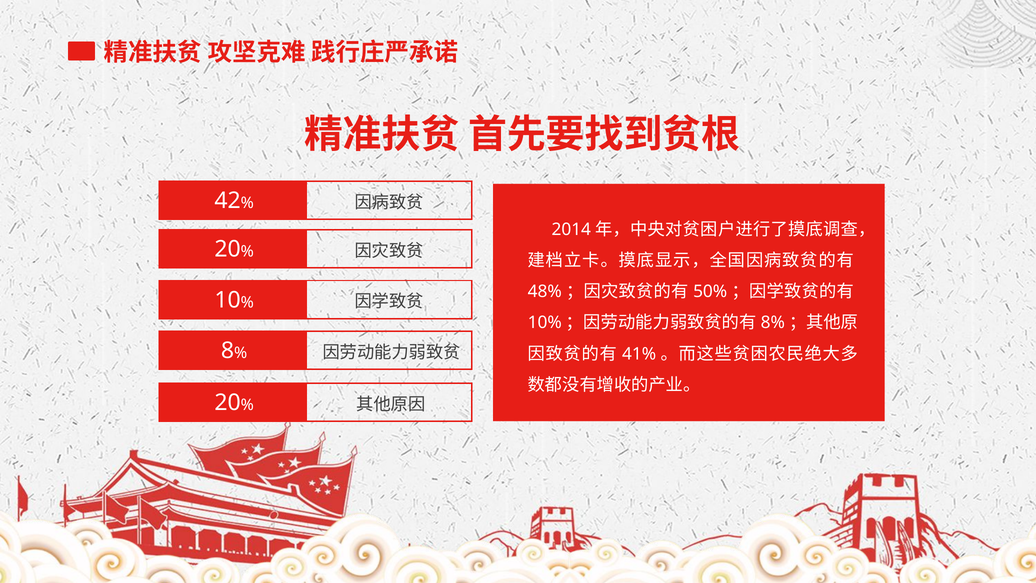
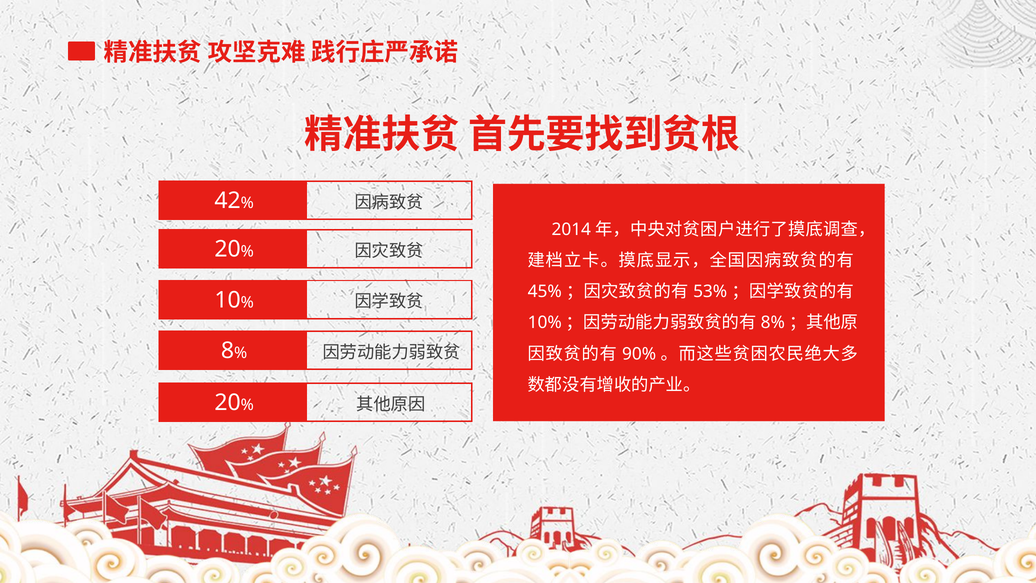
48%: 48% -> 45%
50%: 50% -> 53%
41%: 41% -> 90%
